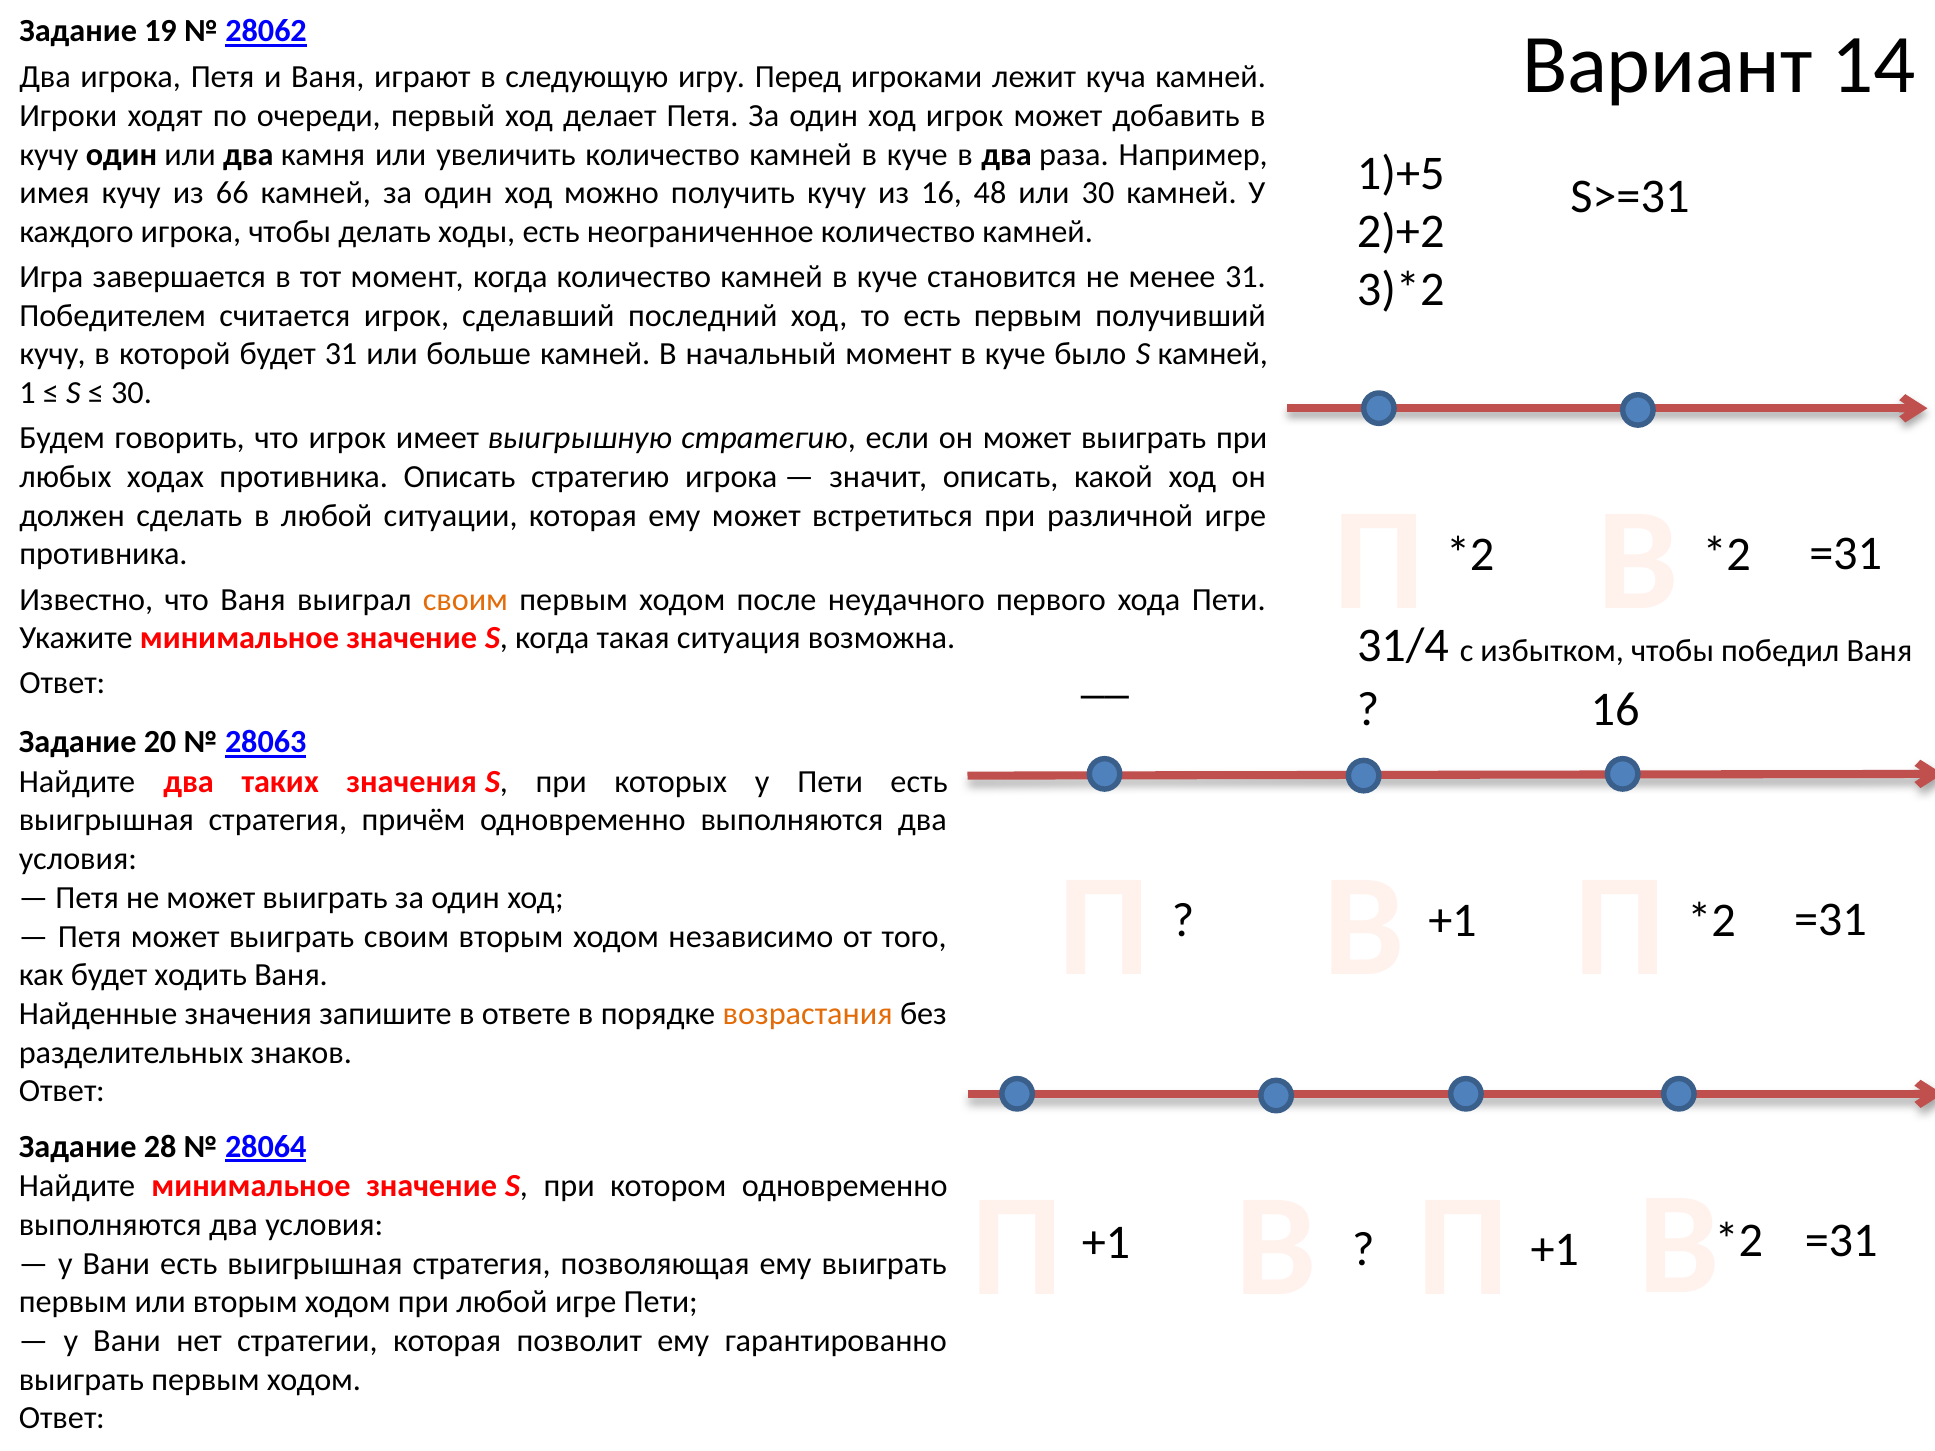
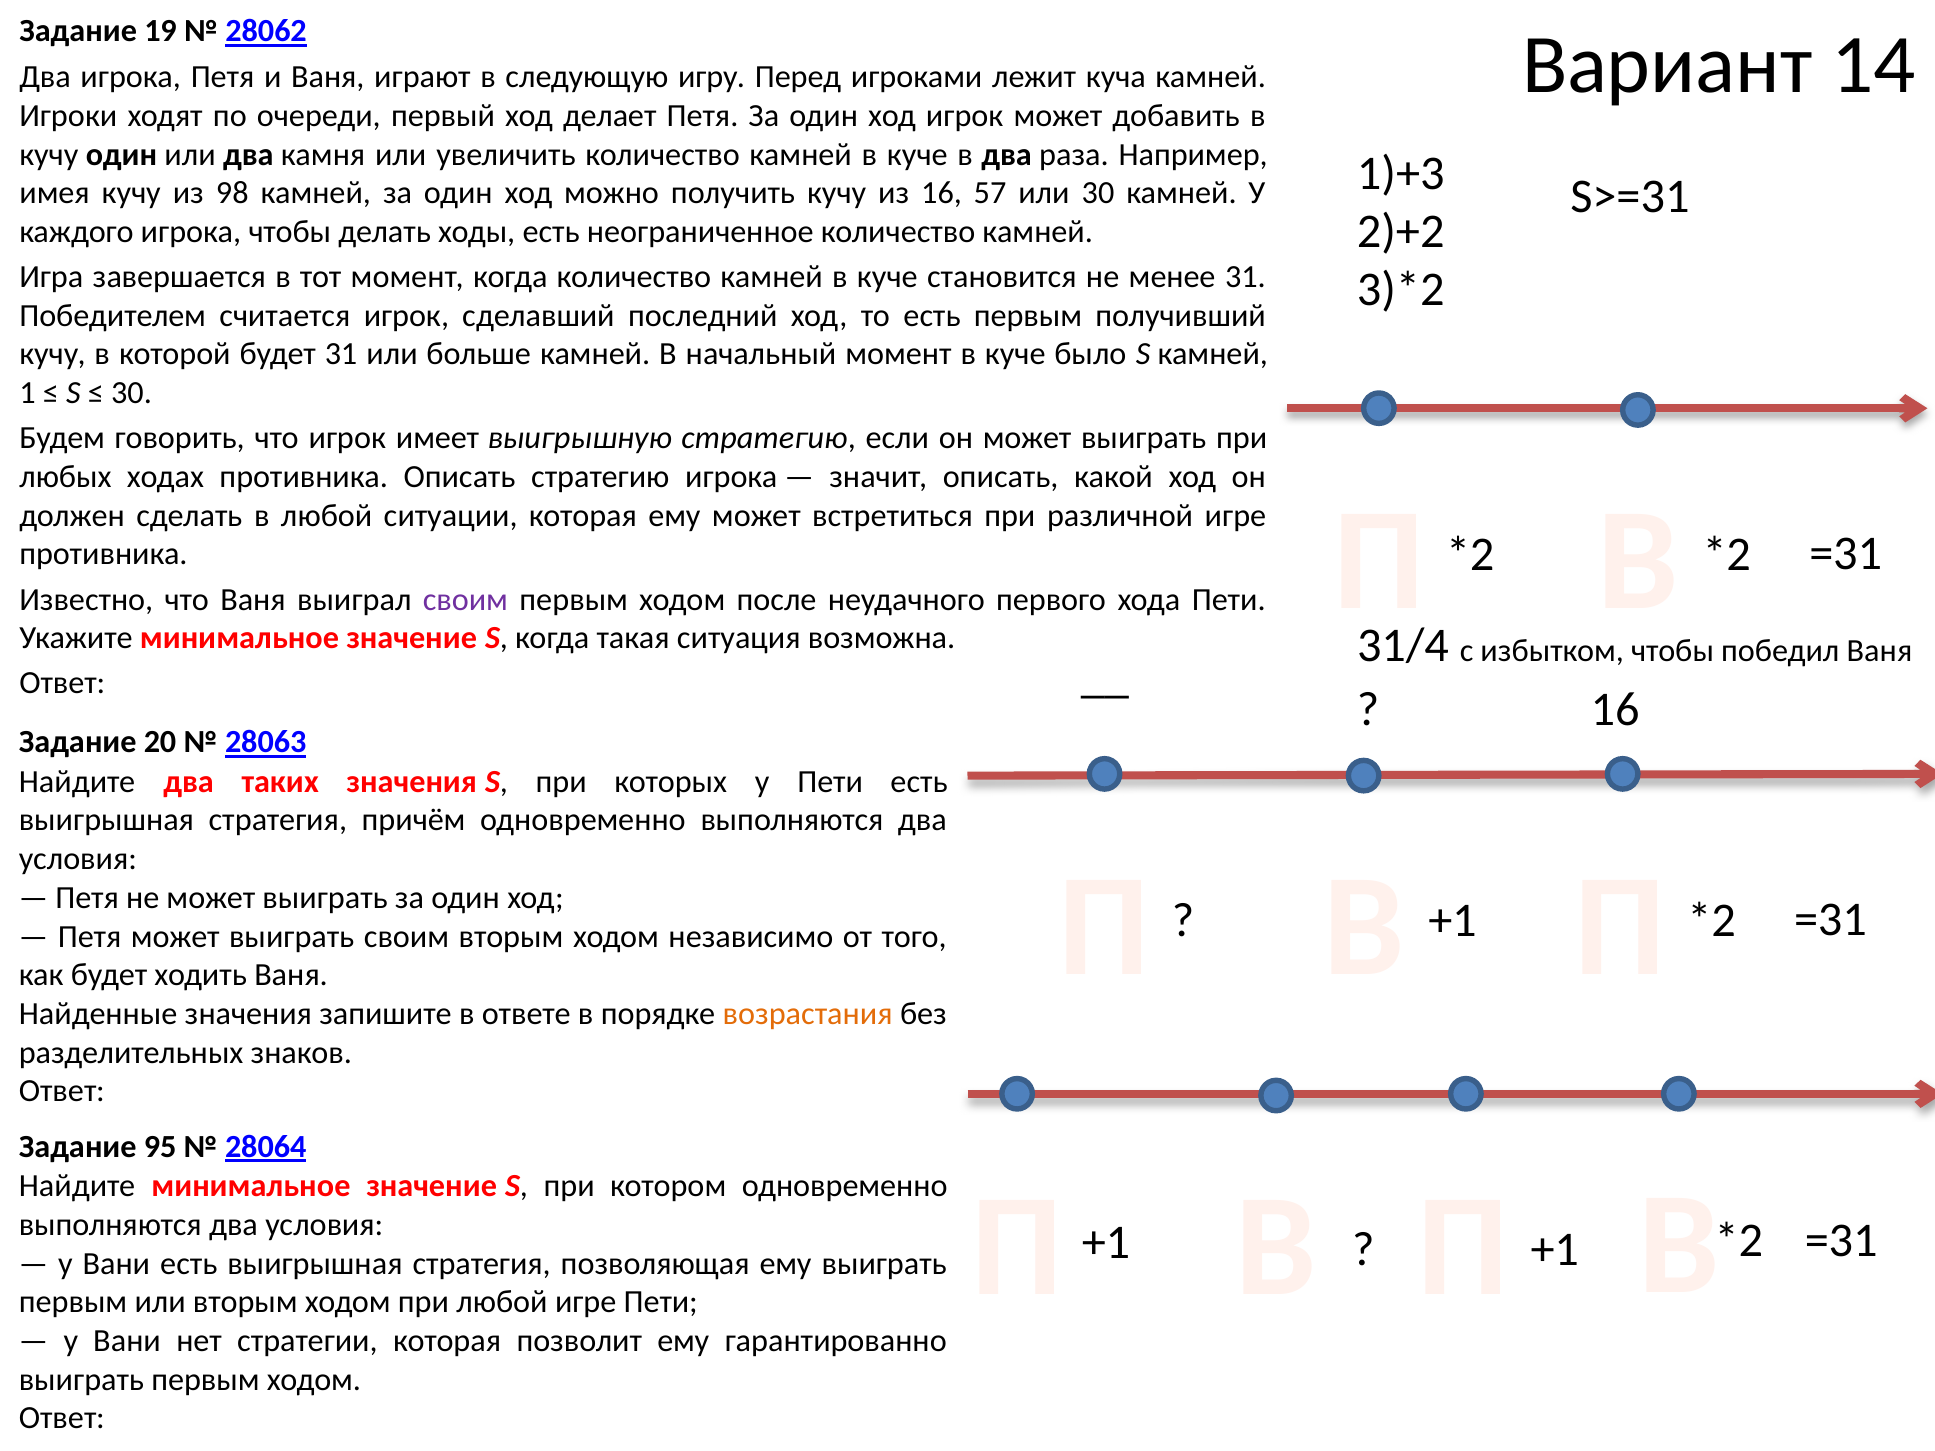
1)+5: 1)+5 -> 1)+3
66: 66 -> 98
48: 48 -> 57
своим at (465, 600) colour: orange -> purple
28: 28 -> 95
